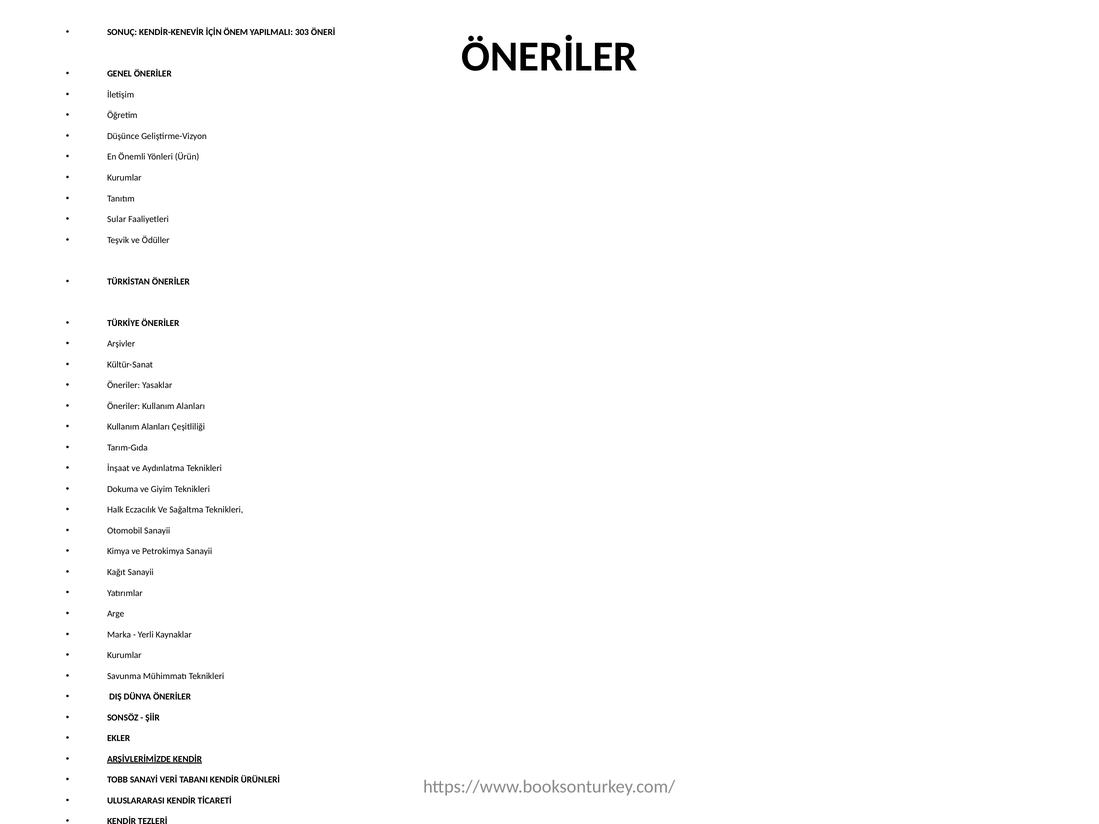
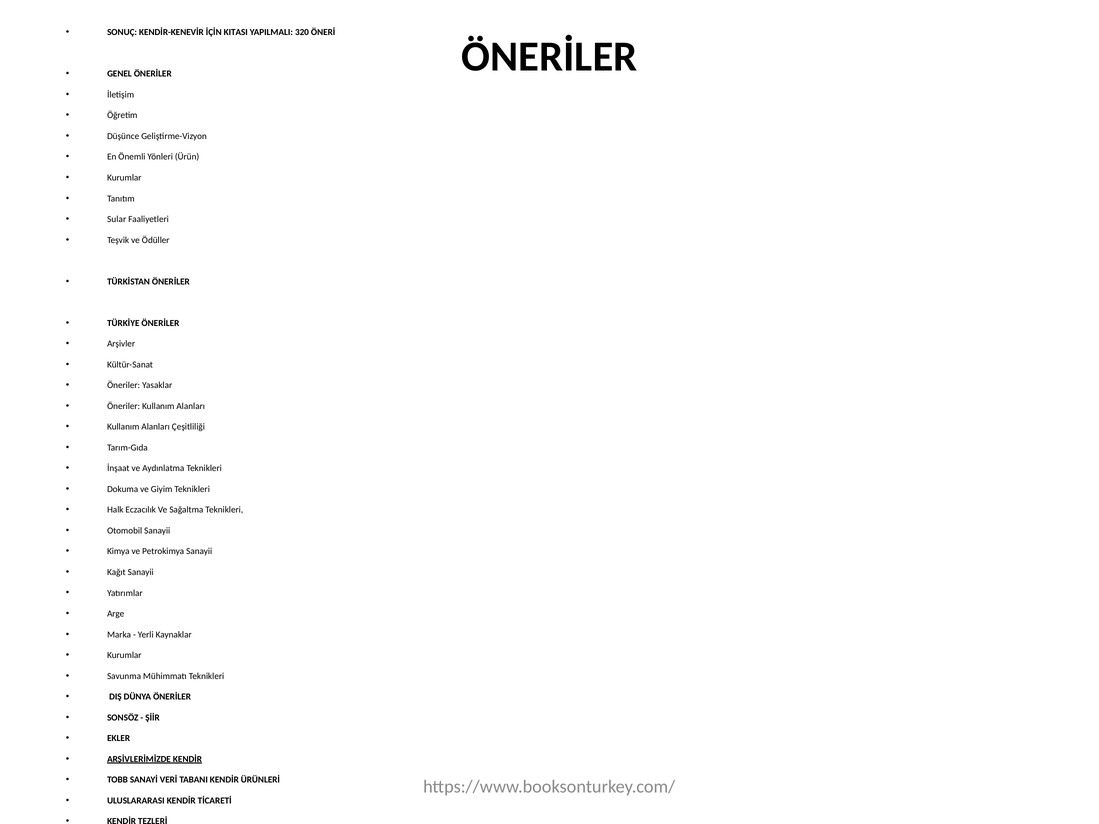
ÖNEM: ÖNEM -> KITASI
303: 303 -> 320
